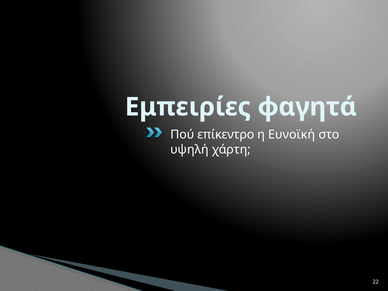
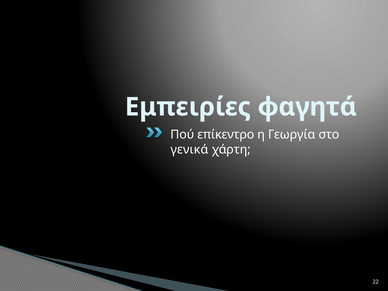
Ευνοϊκή: Ευνοϊκή -> Γεωργία
υψηλή: υψηλή -> γενικά
